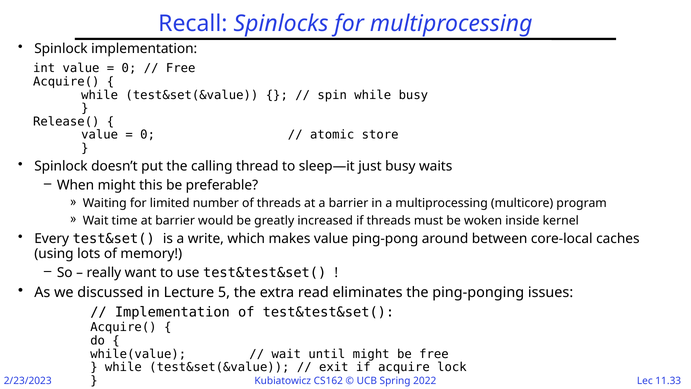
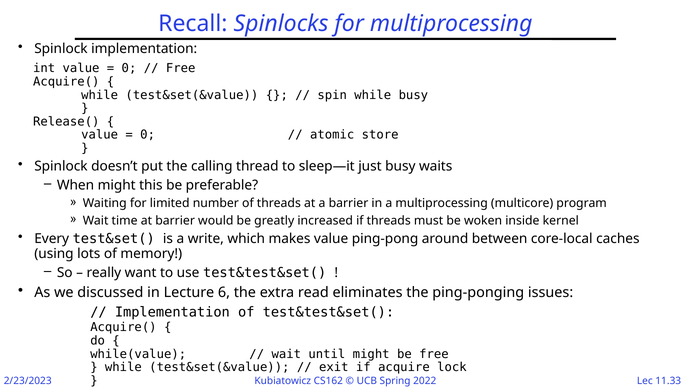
5: 5 -> 6
